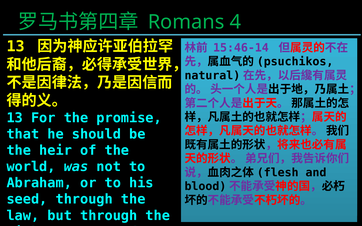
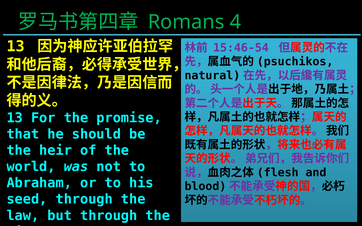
15:46-14: 15:46-14 -> 15:46-54
